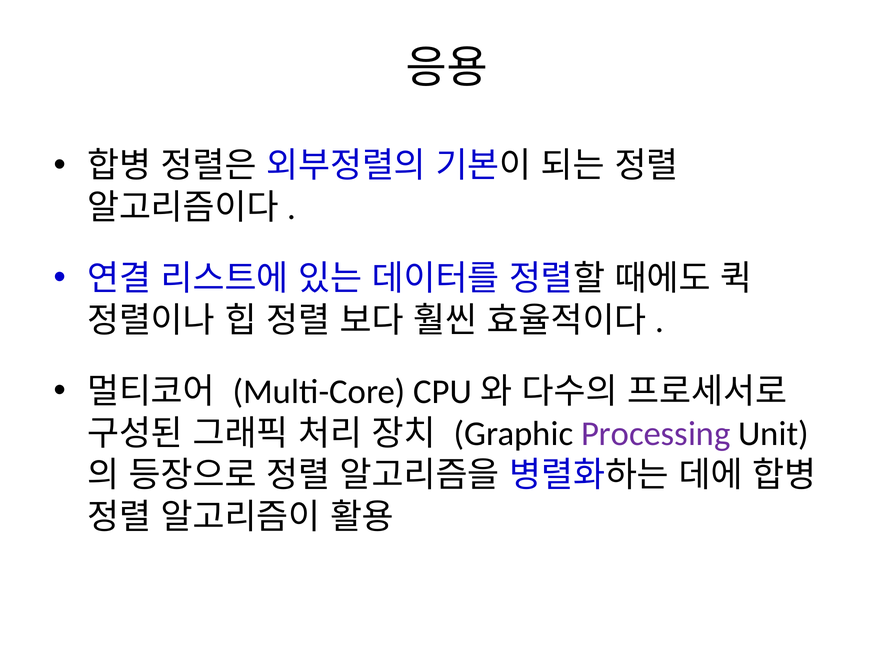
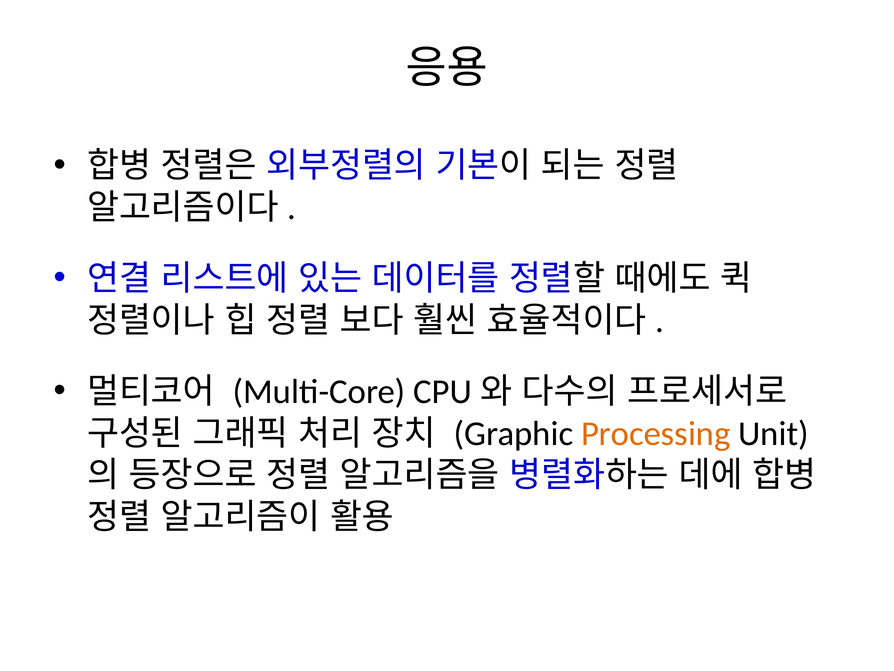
Processing colour: purple -> orange
